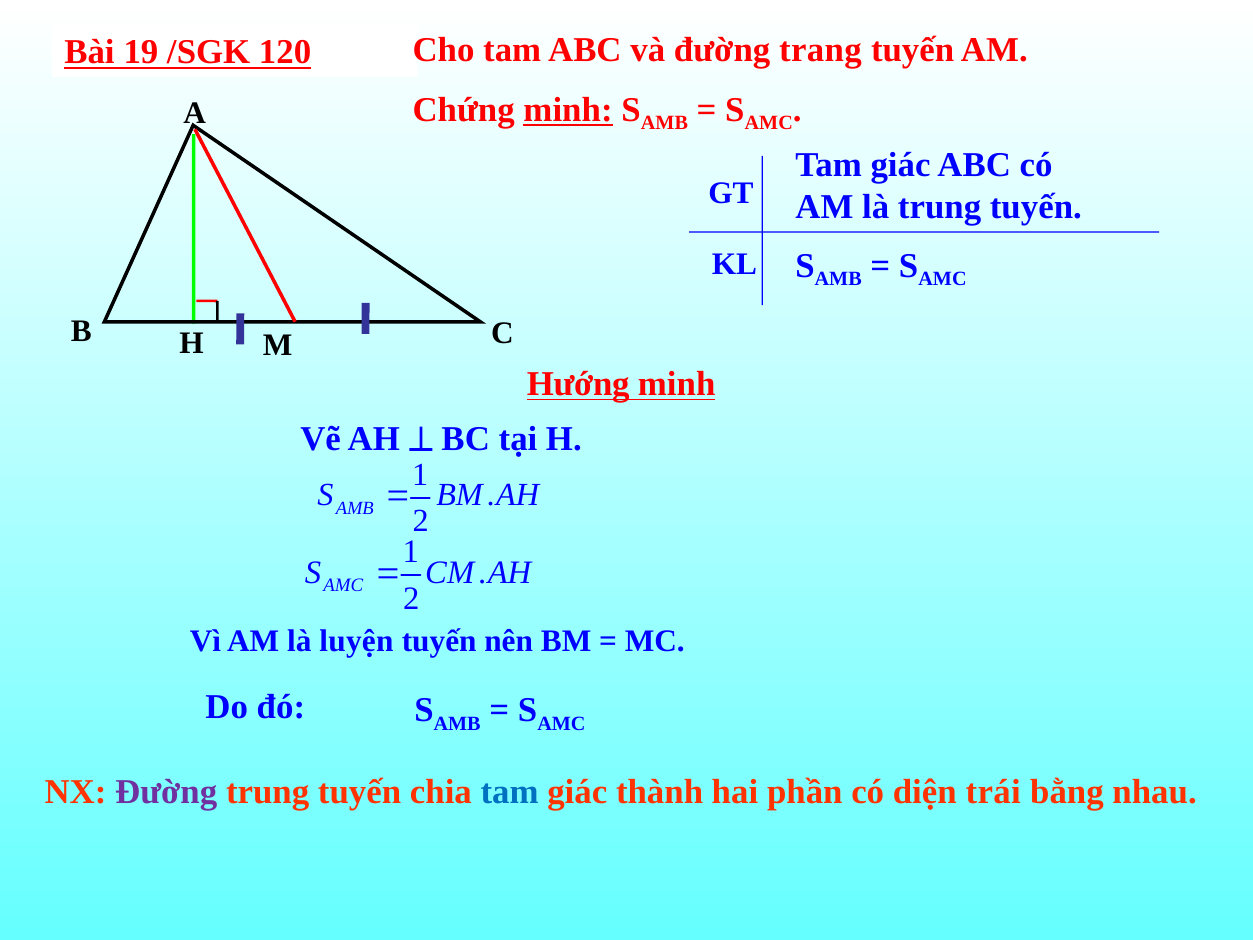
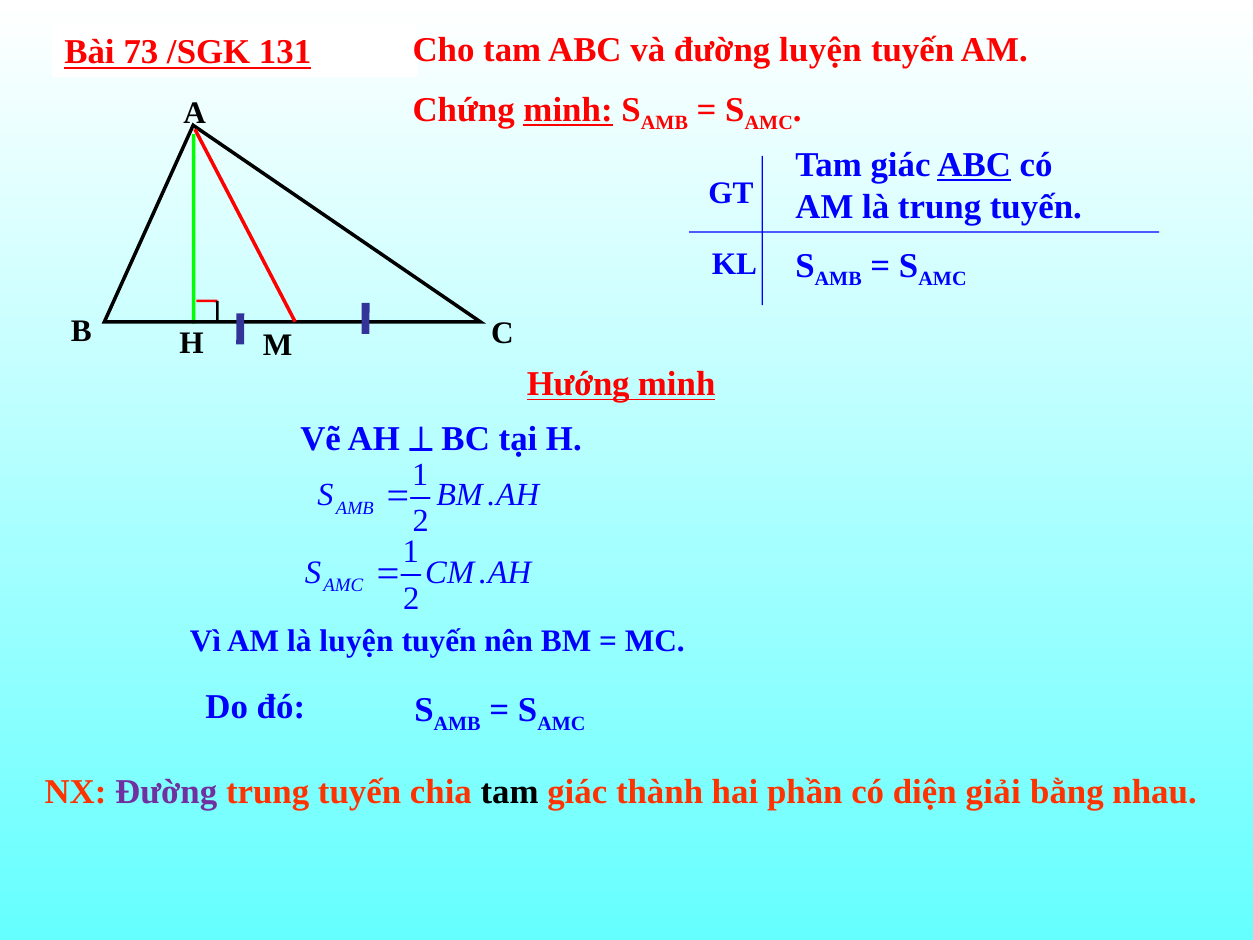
đường trang: trang -> luyện
19: 19 -> 73
120: 120 -> 131
ABC at (974, 165) underline: none -> present
tam at (510, 792) colour: blue -> black
trái: trái -> giải
